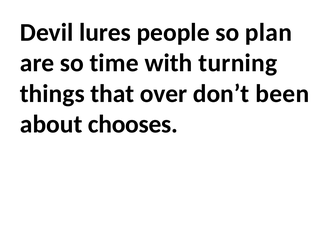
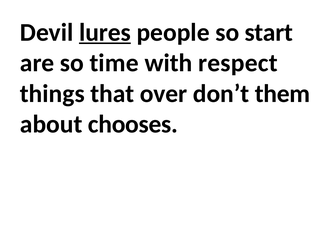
lures underline: none -> present
plan: plan -> start
turning: turning -> respect
been: been -> them
